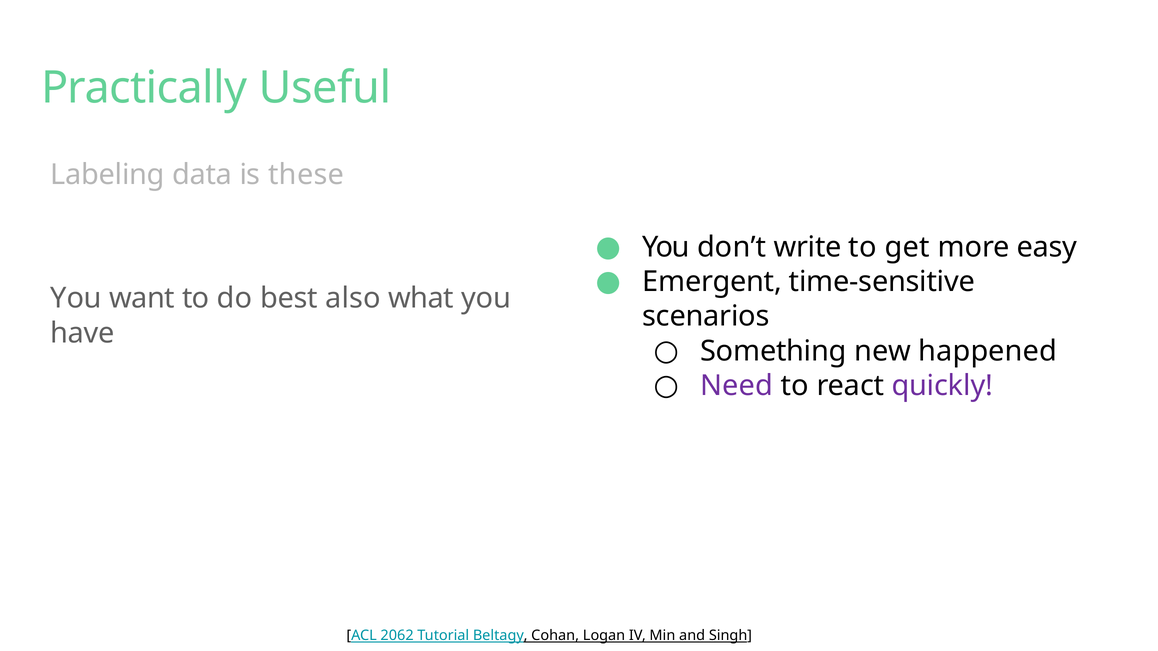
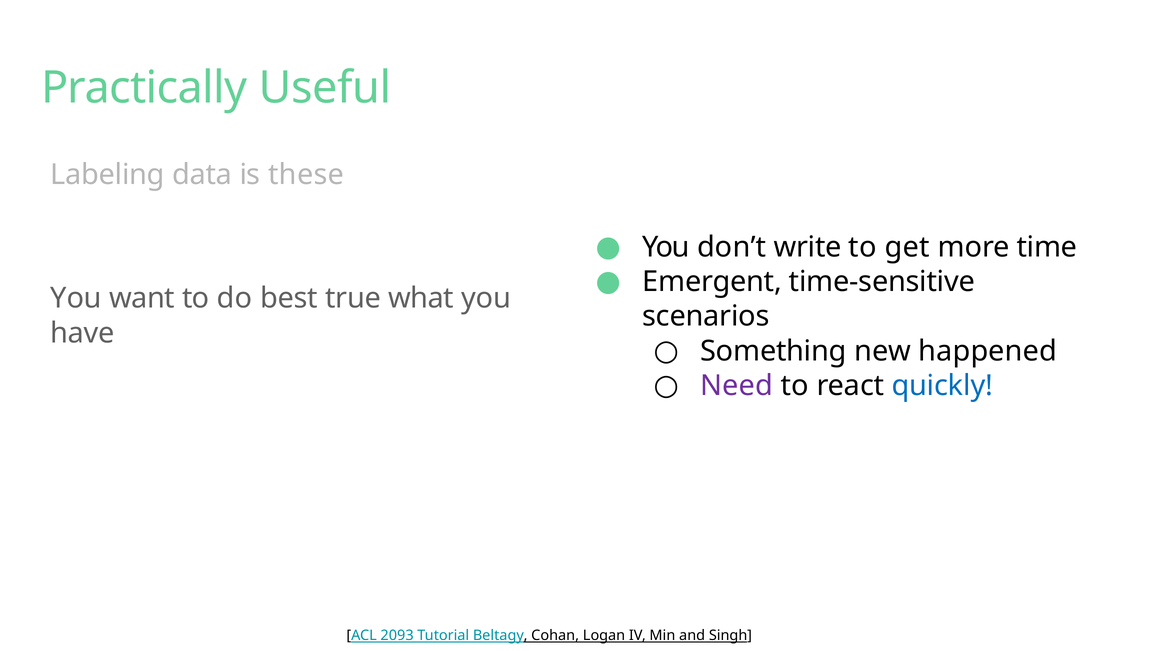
easy: easy -> time
also: also -> true
quickly colour: purple -> blue
2062: 2062 -> 2093
